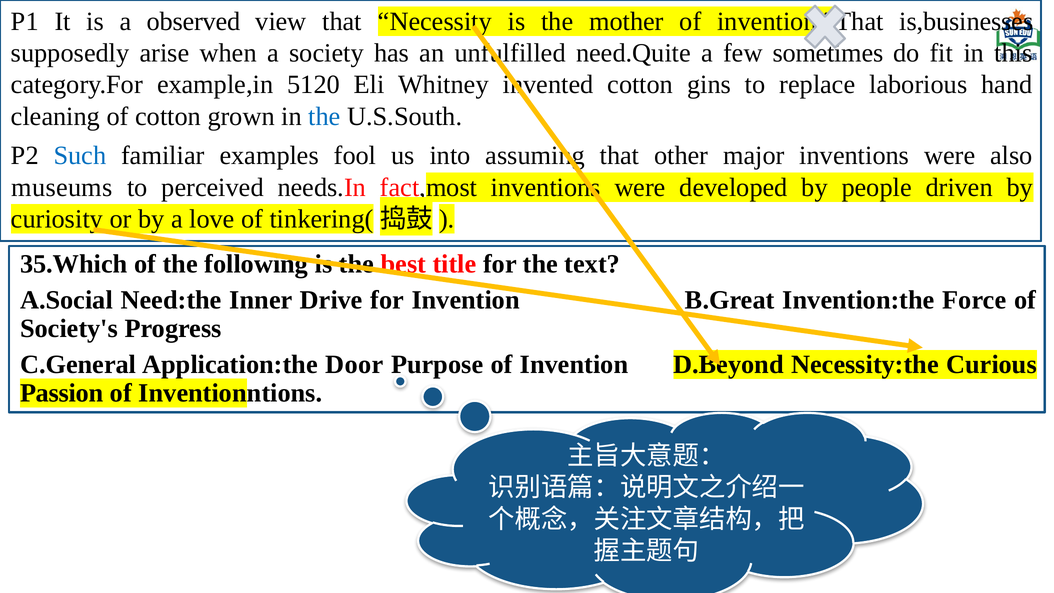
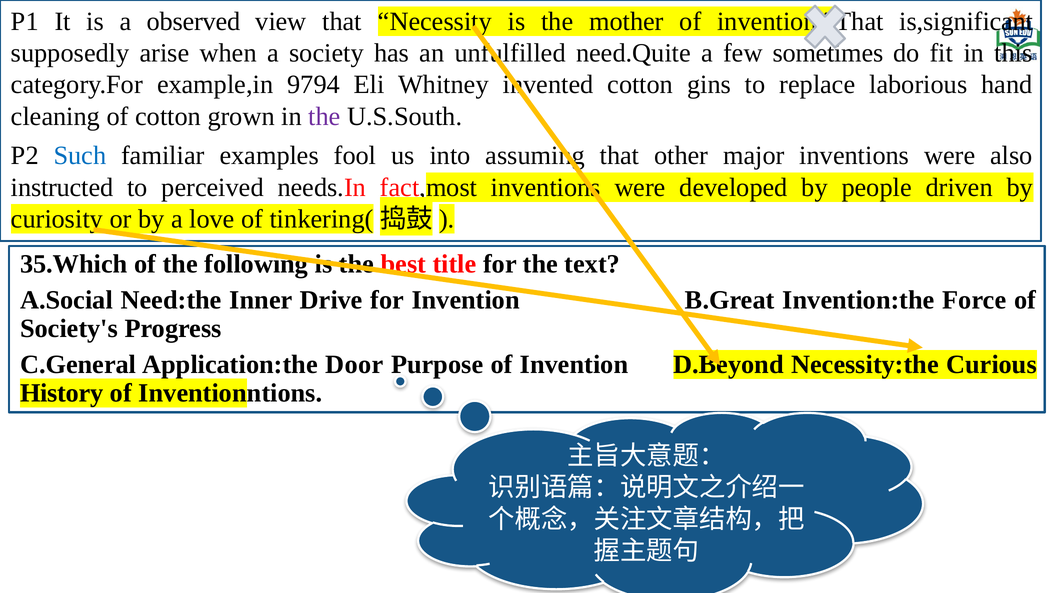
is,businesses: is,businesses -> is,significant
5120: 5120 -> 9794
the at (325, 116) colour: blue -> purple
museums: museums -> instructed
Passion: Passion -> History
